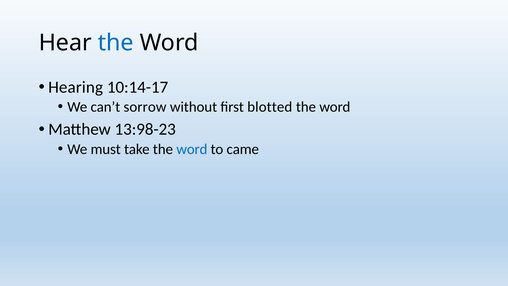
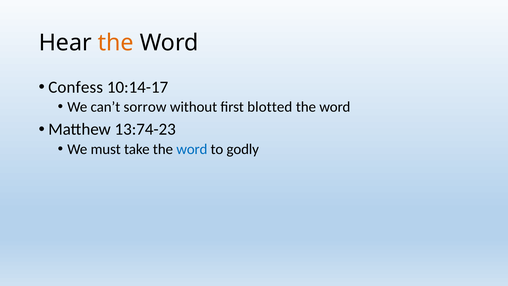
the at (116, 43) colour: blue -> orange
Hearing: Hearing -> Confess
13:98-23: 13:98-23 -> 13:74-23
came: came -> godly
